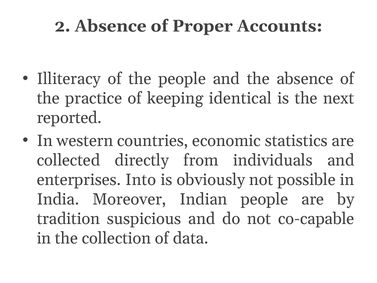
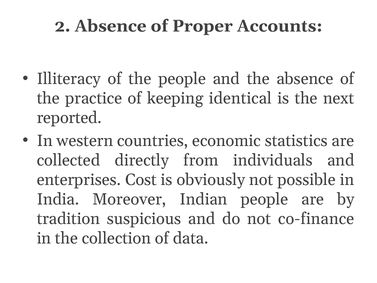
Into: Into -> Cost
co-capable: co-capable -> co-finance
